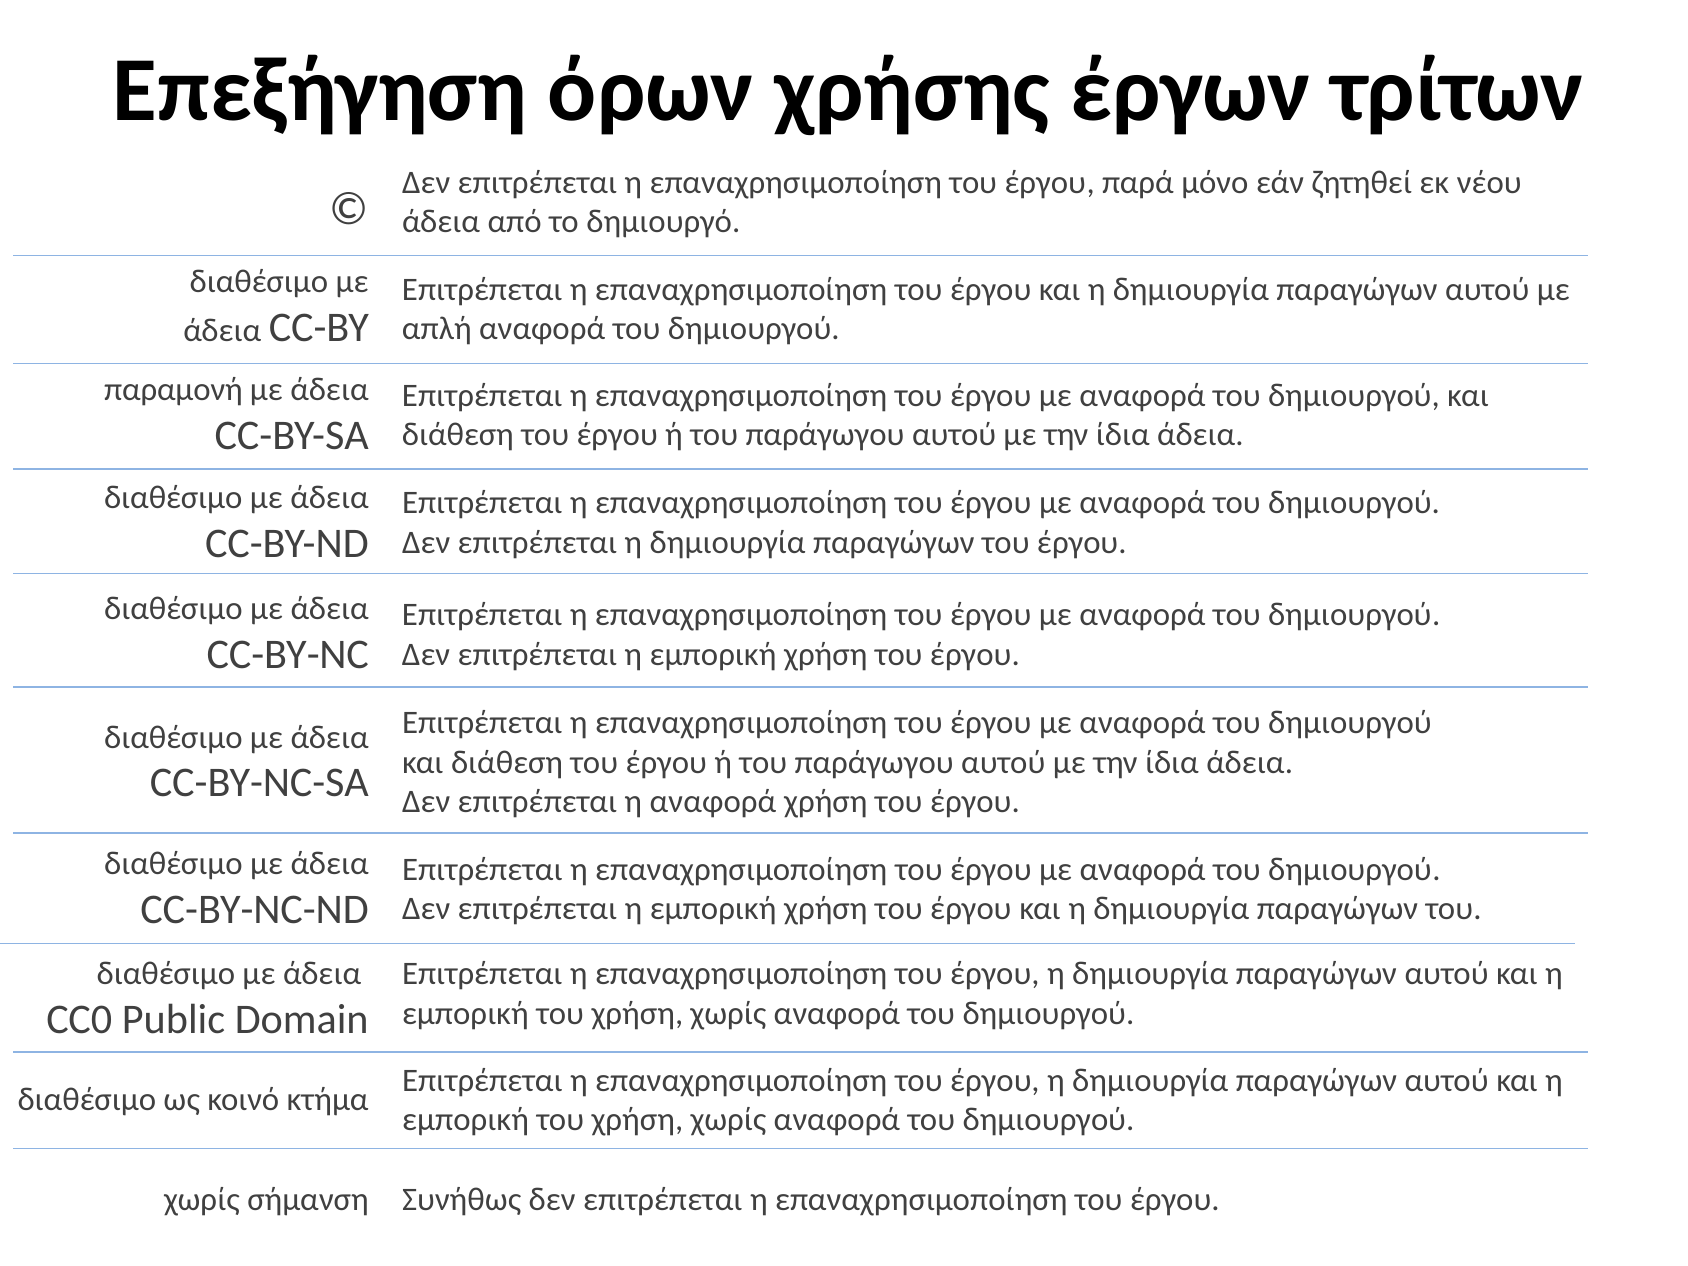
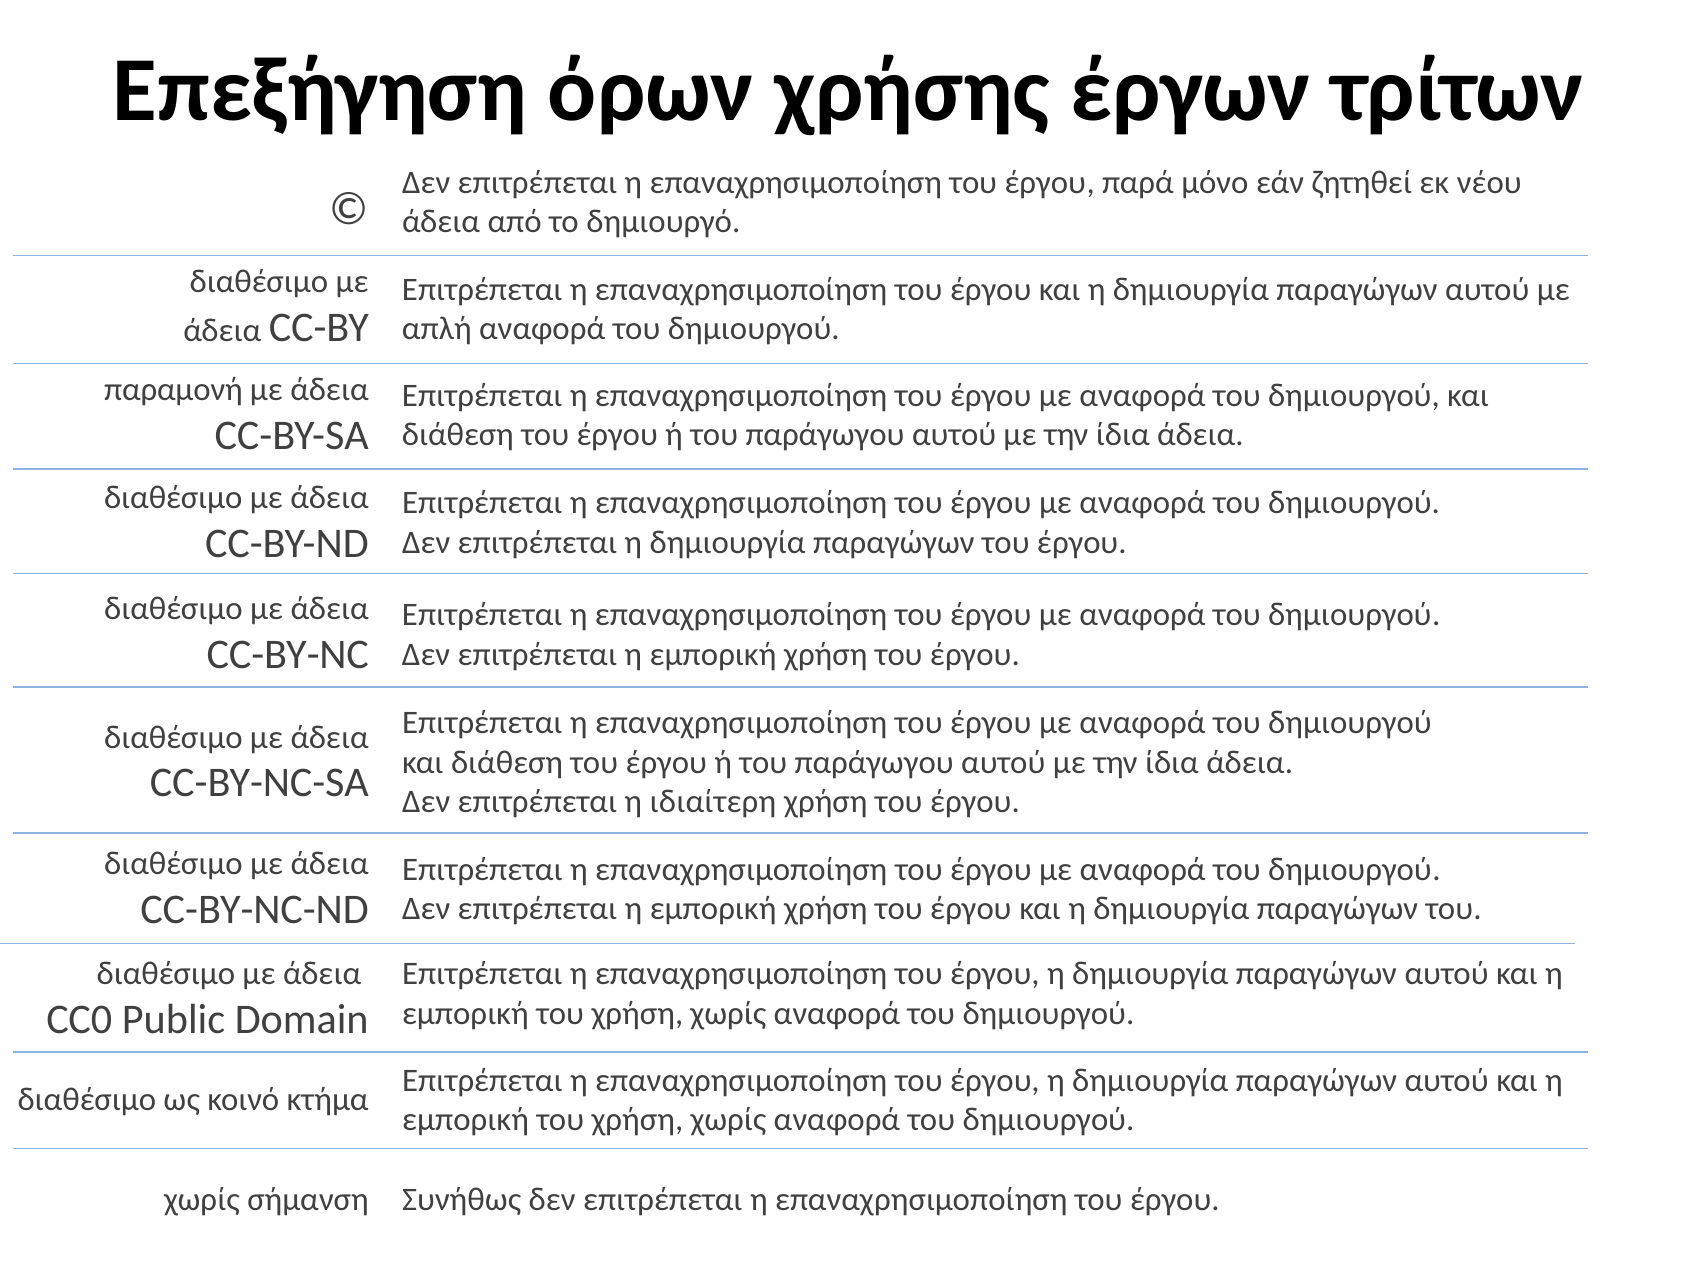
η αναφορά: αναφορά -> ιδιαίτερη
